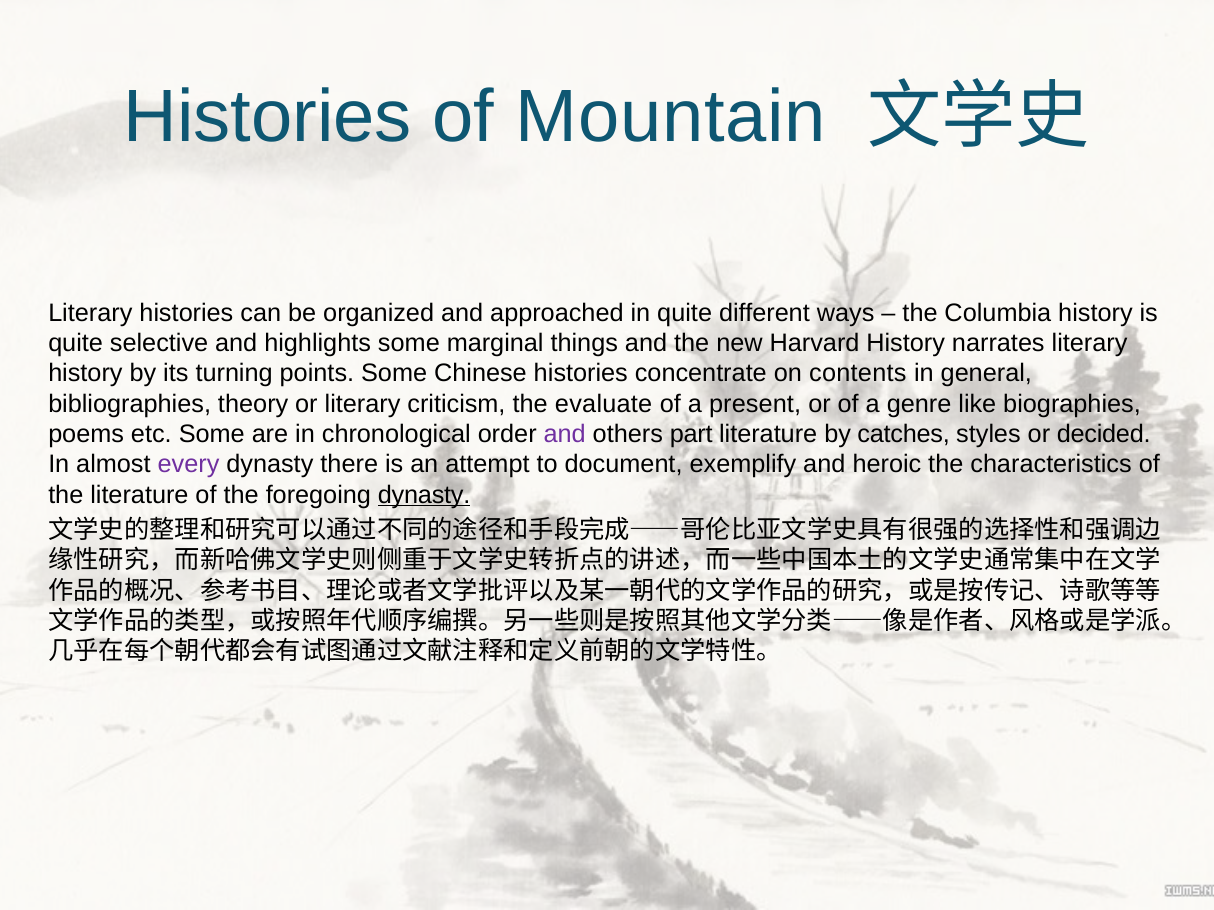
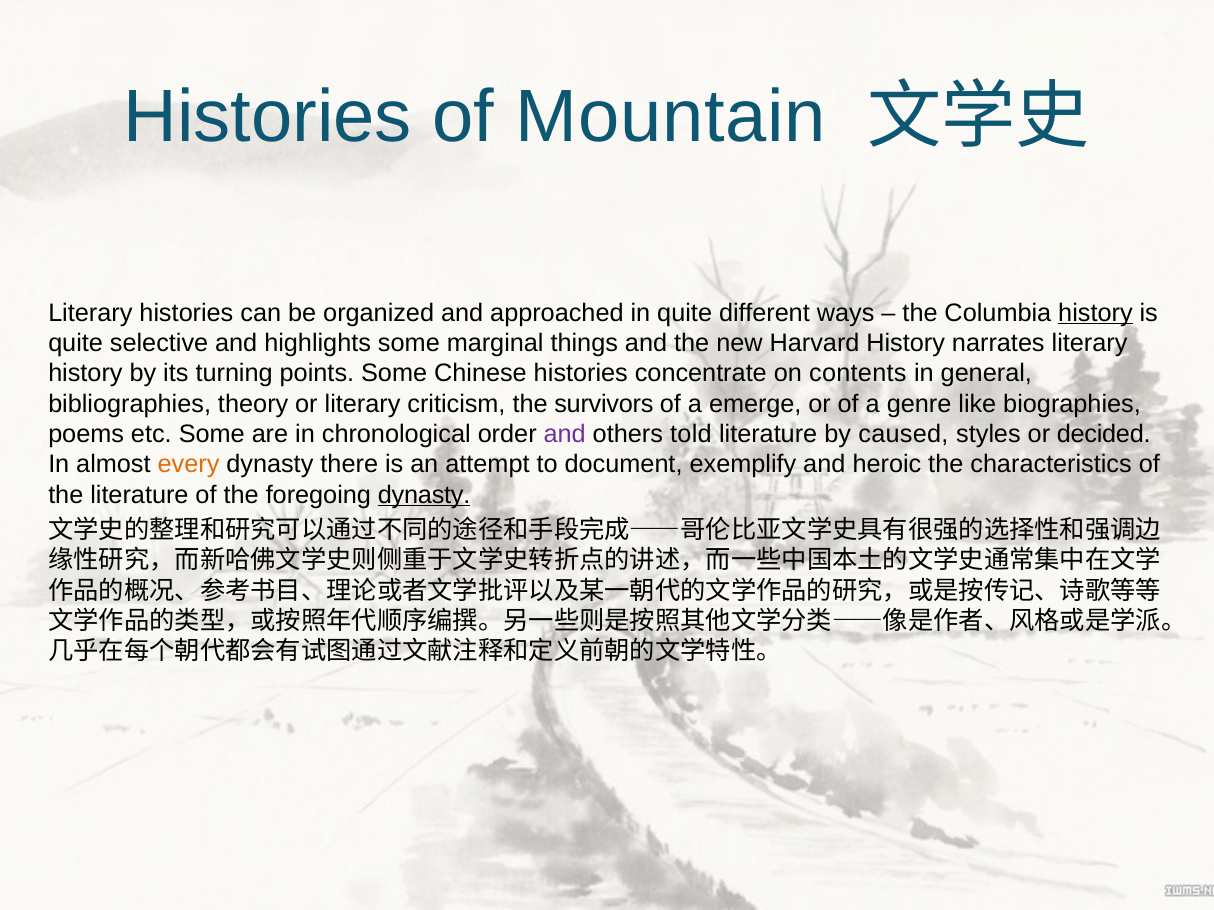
history at (1095, 313) underline: none -> present
evaluate: evaluate -> survivors
present: present -> emerge
part: part -> told
catches: catches -> caused
every colour: purple -> orange
